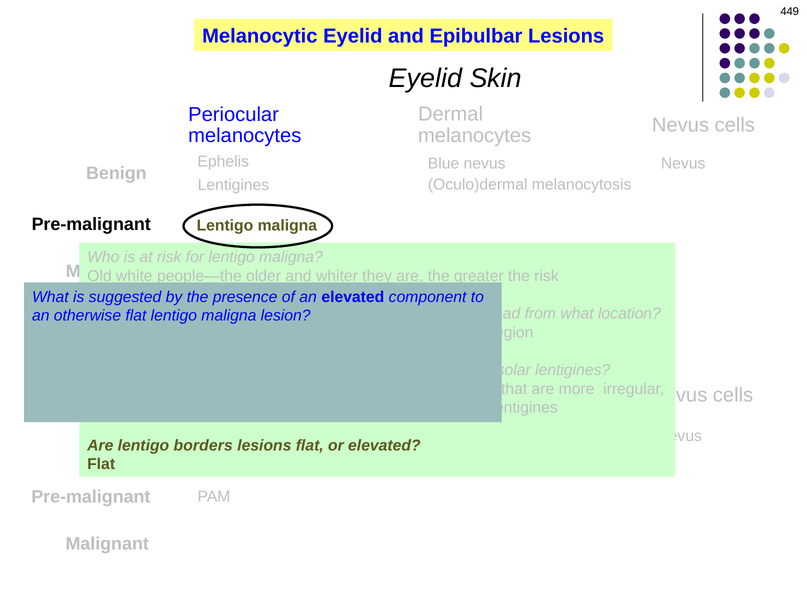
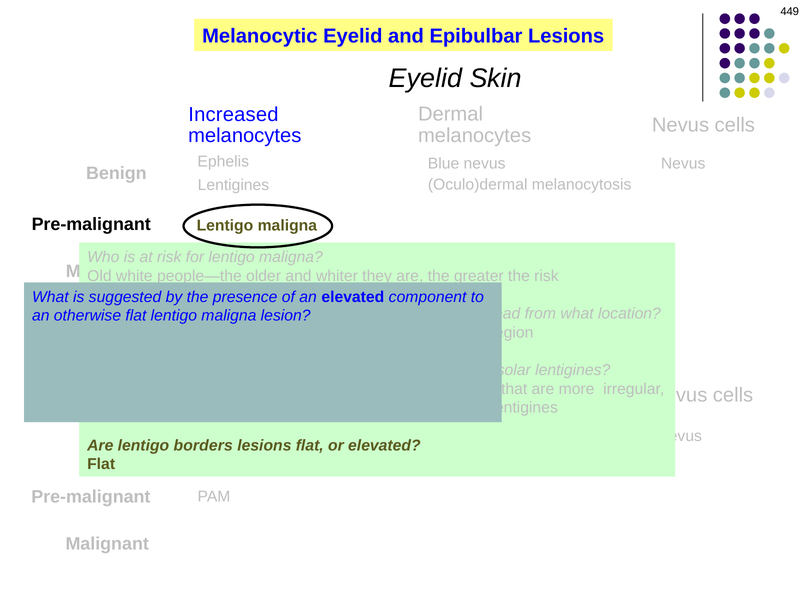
Periocular: Periocular -> Increased
